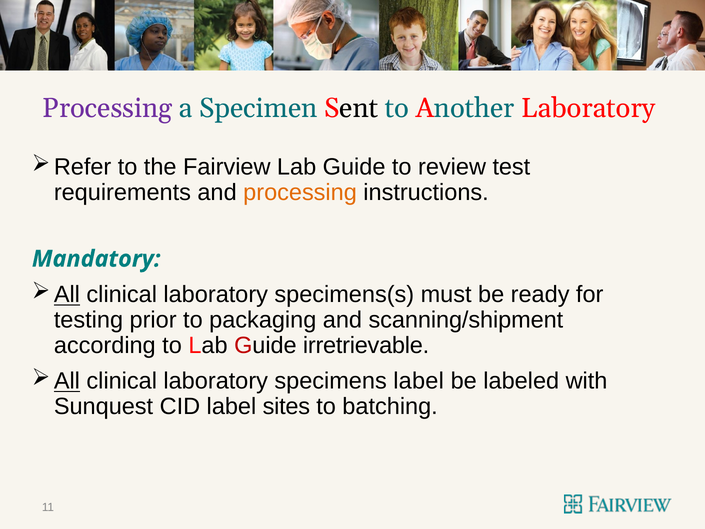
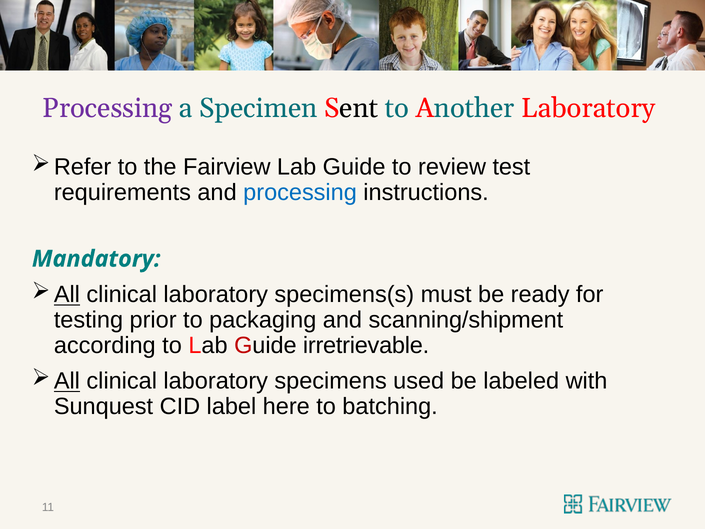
processing at (300, 192) colour: orange -> blue
specimens label: label -> used
sites: sites -> here
